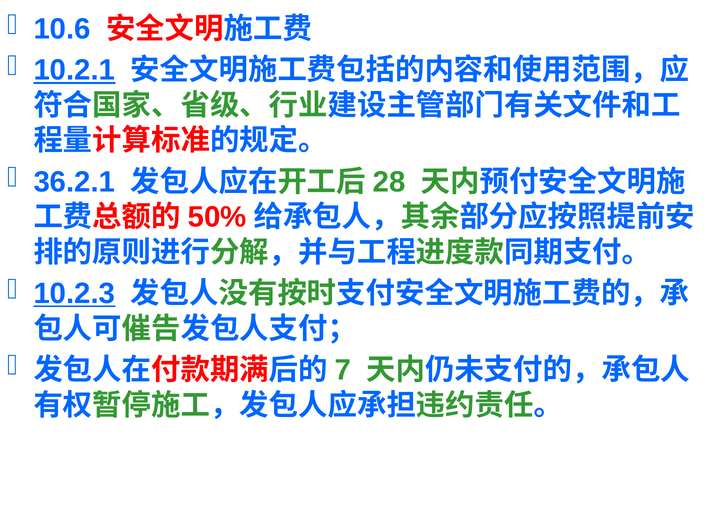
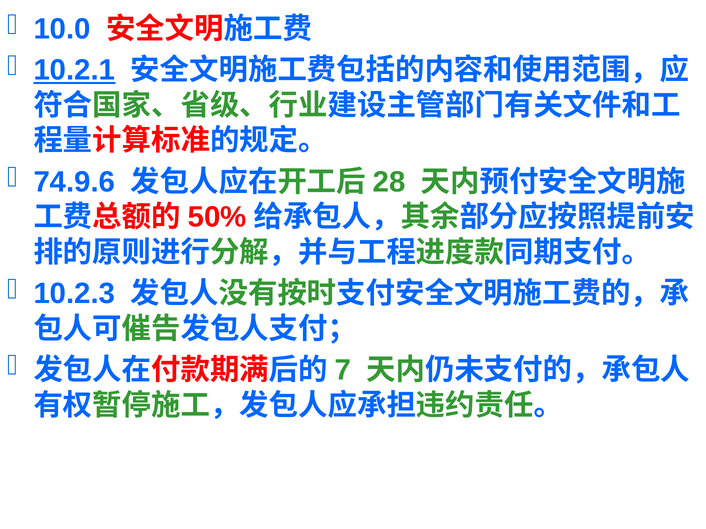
10.6: 10.6 -> 10.0
36.2.1: 36.2.1 -> 74.9.6
10.2.3 underline: present -> none
